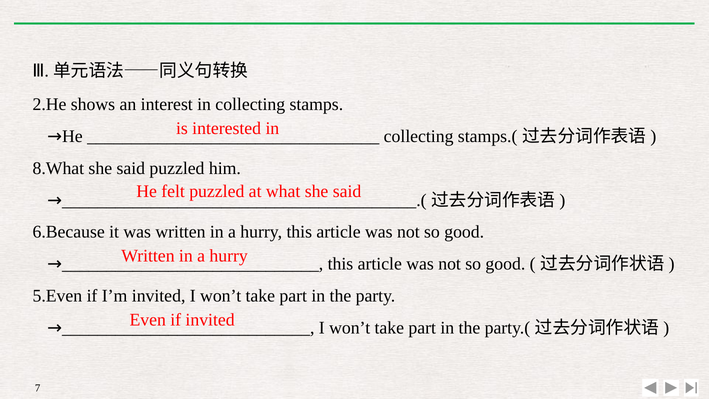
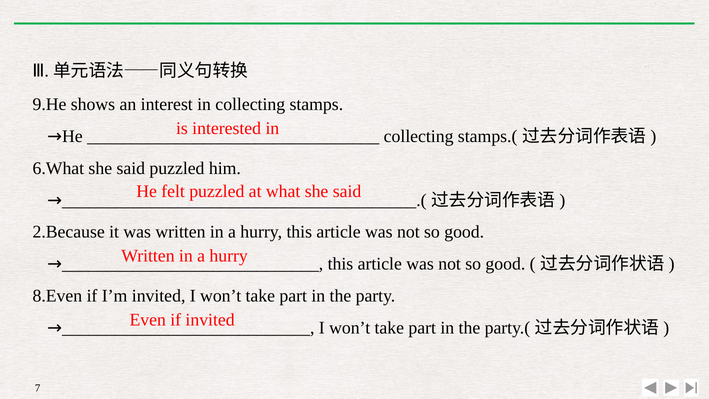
2.He: 2.He -> 9.He
8.What: 8.What -> 6.What
6.Because: 6.Because -> 2.Because
5.Even: 5.Even -> 8.Even
